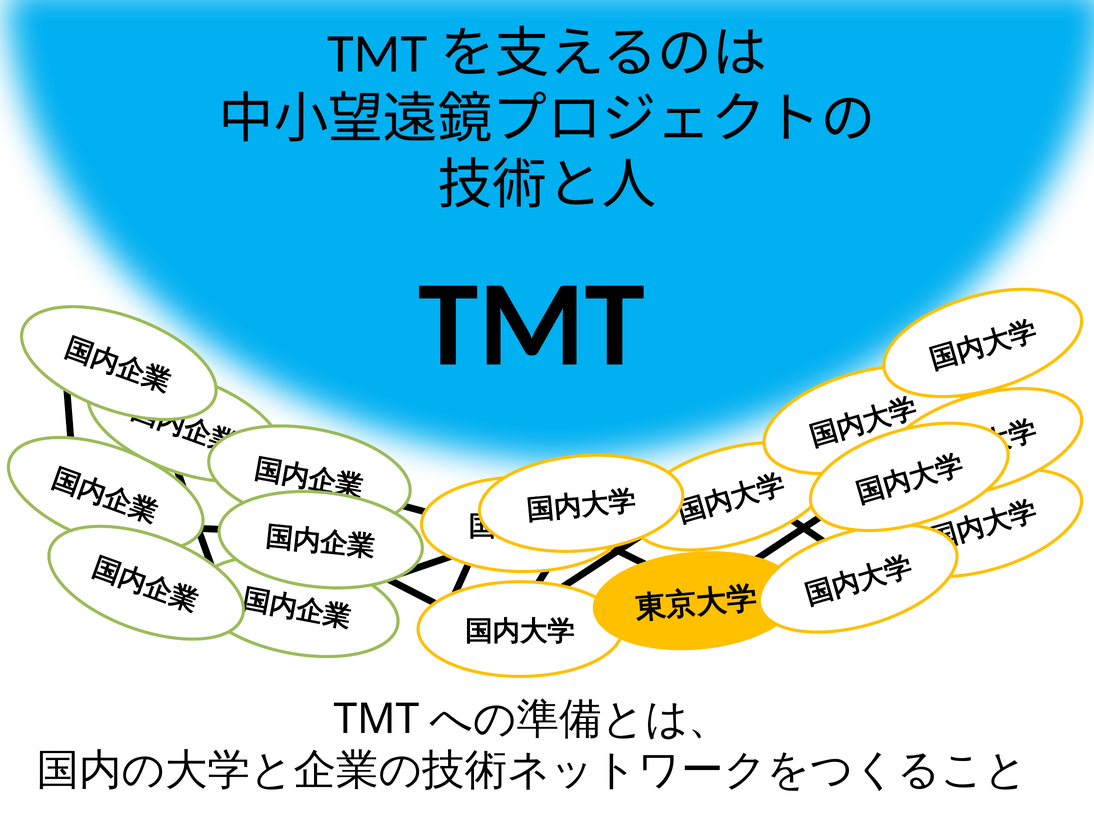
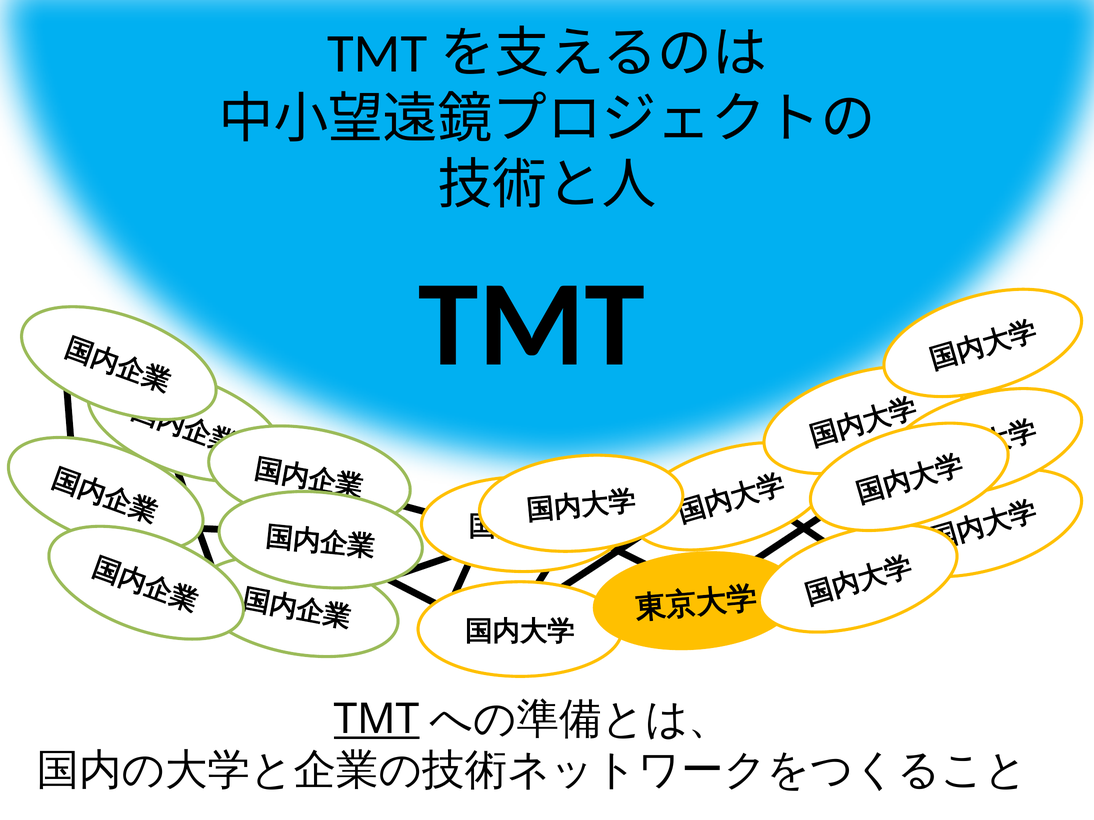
TMT at (377, 720) underline: none -> present
